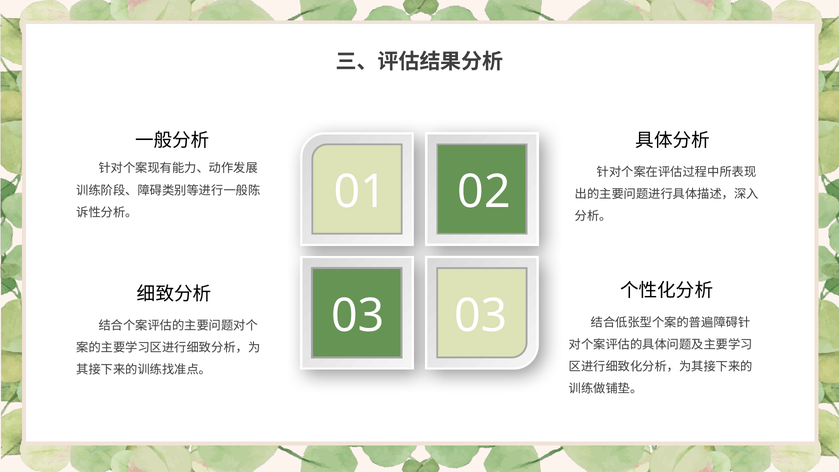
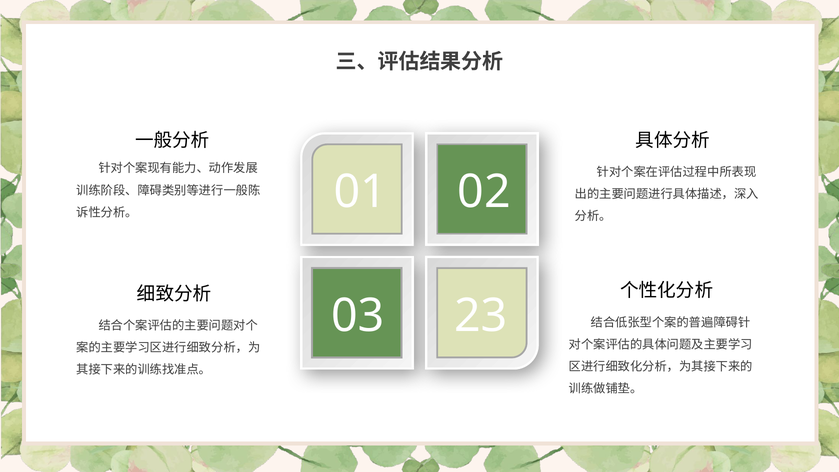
03 at (481, 316): 03 -> 23
